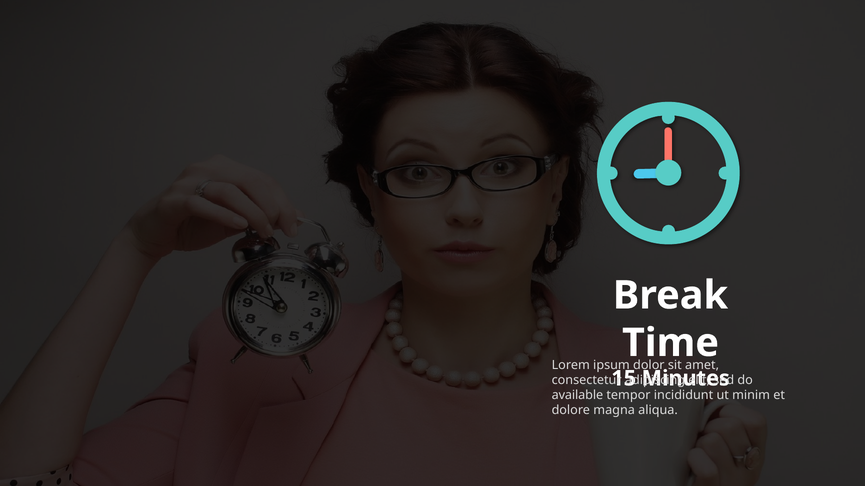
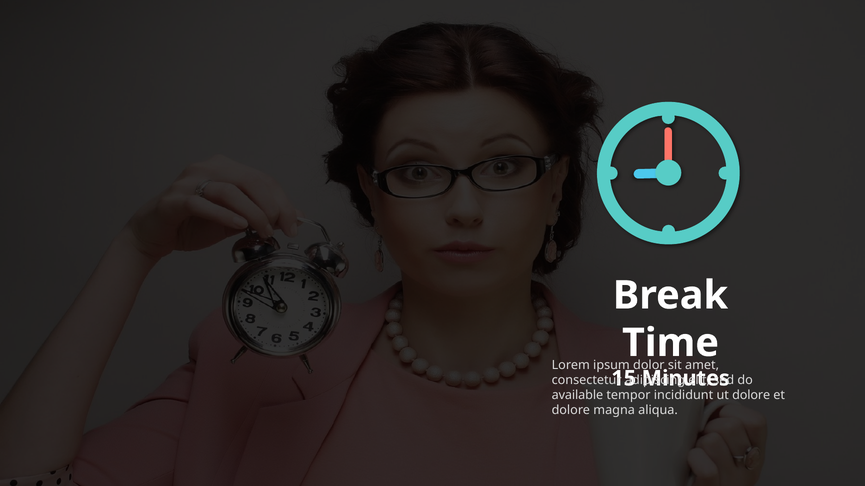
minim at (751, 396): minim -> dolore
